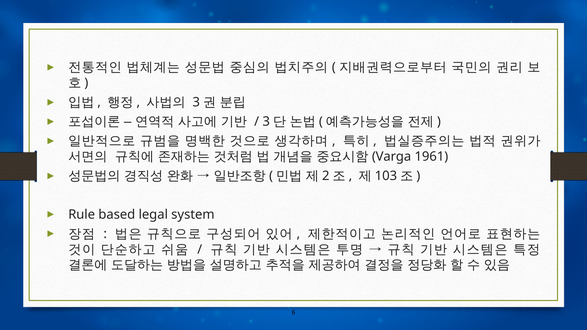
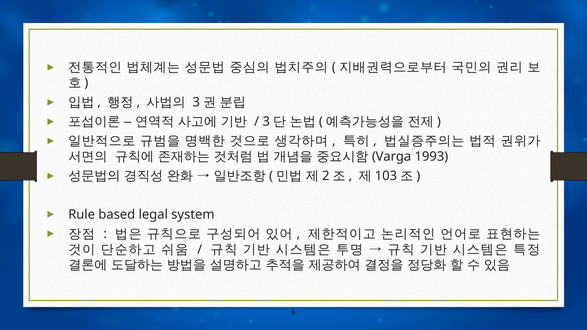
1961: 1961 -> 1993
